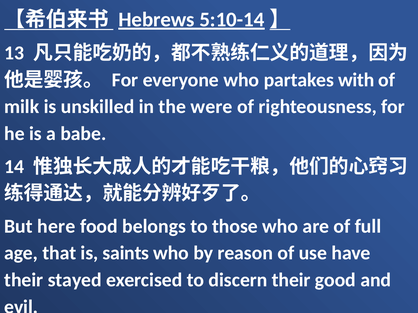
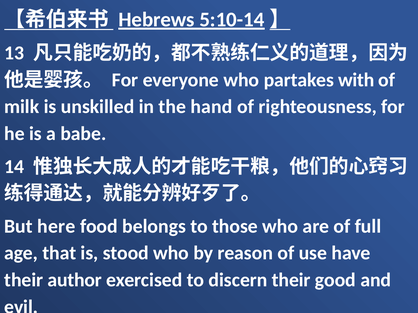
were: were -> hand
saints: saints -> stood
stayed: stayed -> author
